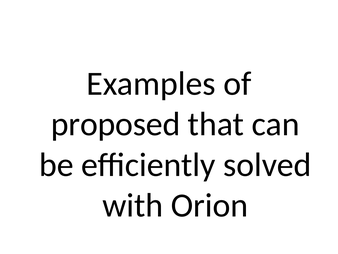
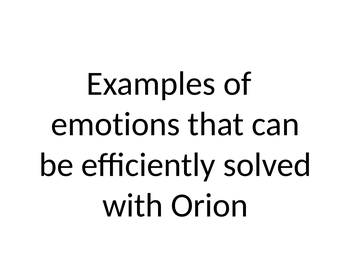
proposed: proposed -> emotions
